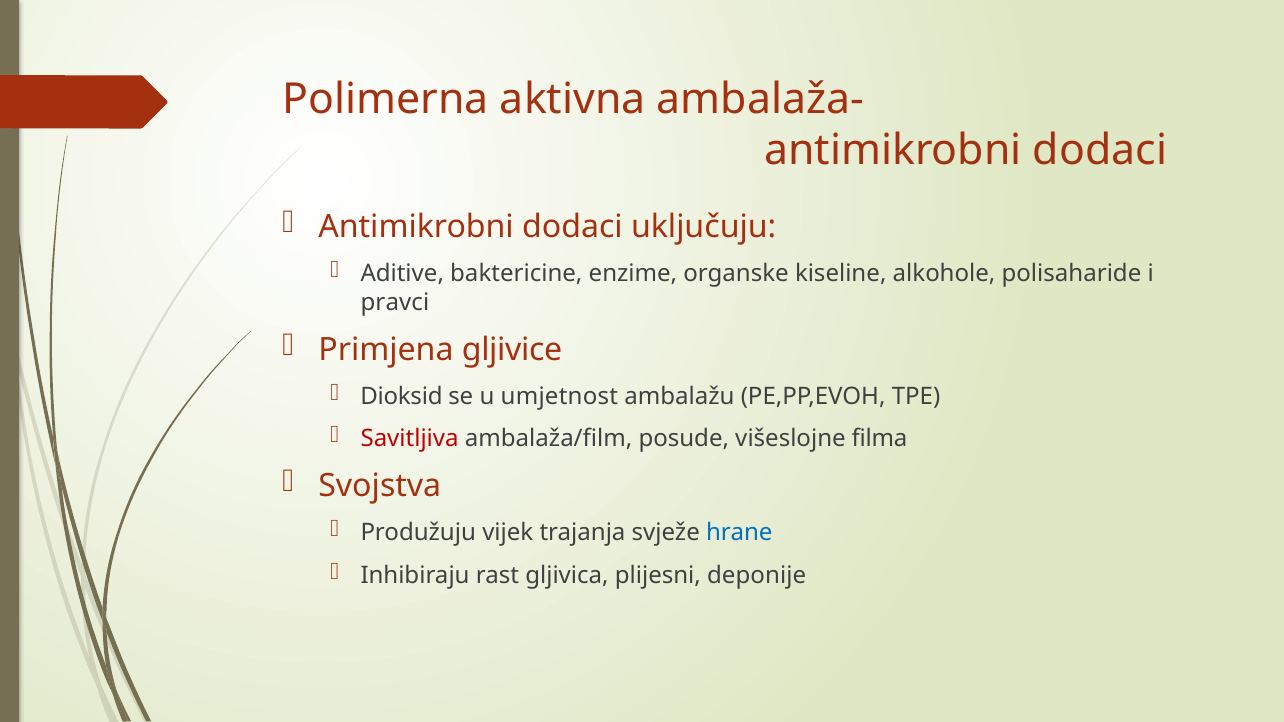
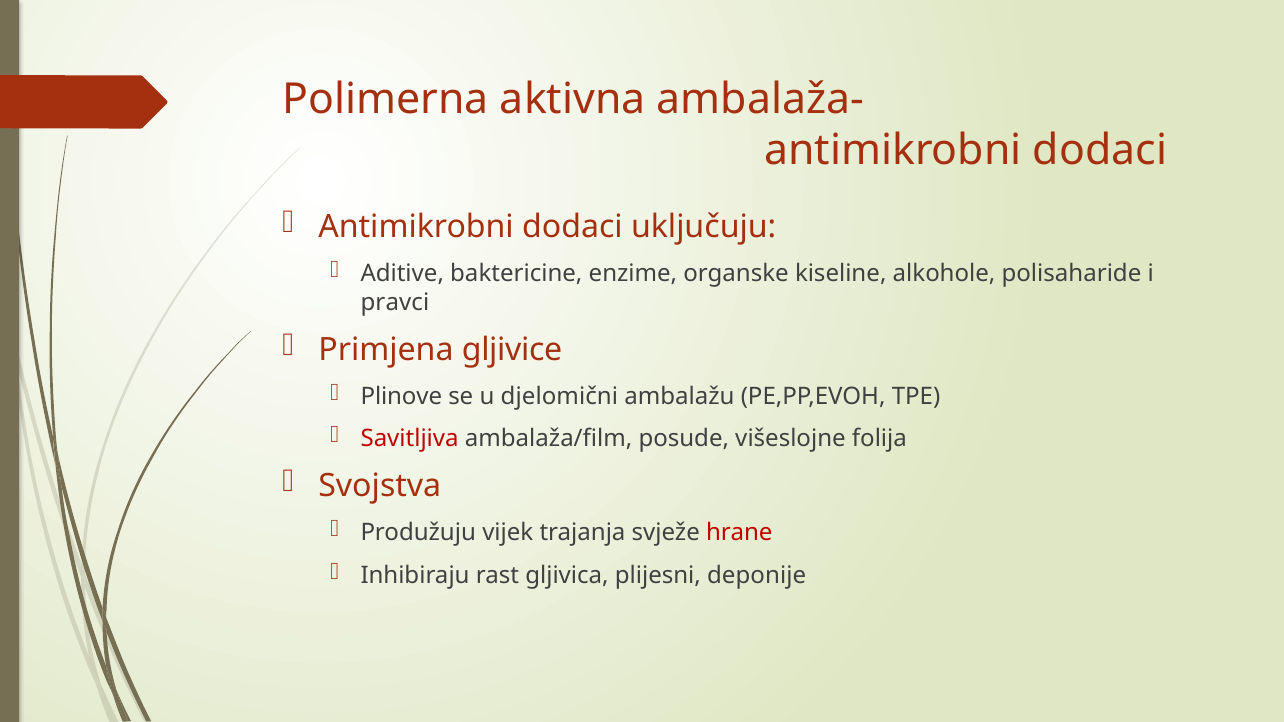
Dioksid: Dioksid -> Plinove
umjetnost: umjetnost -> djelomični
filma: filma -> folija
hrane colour: blue -> red
